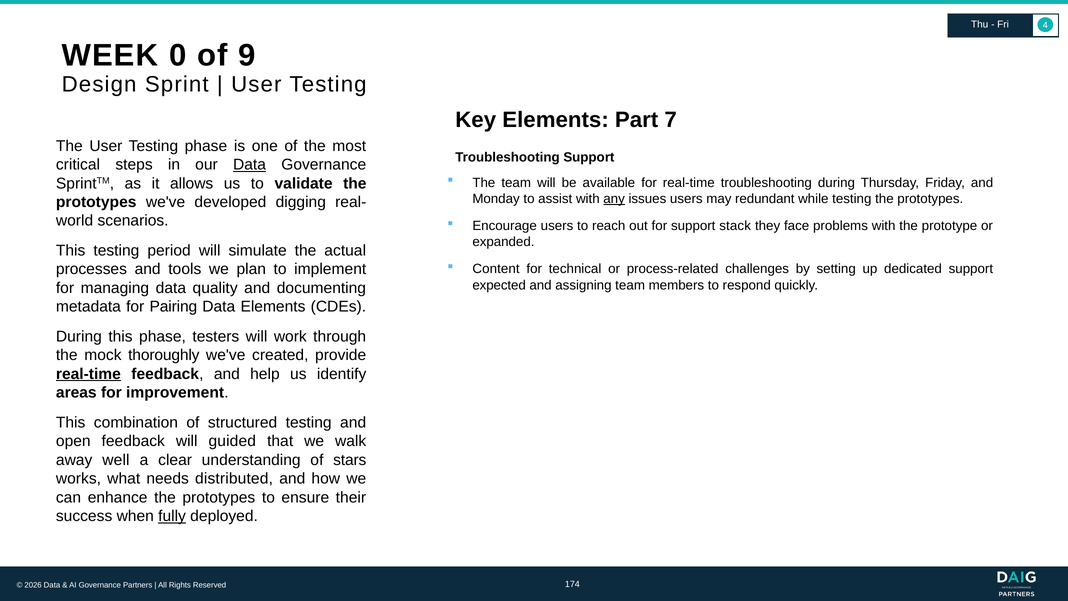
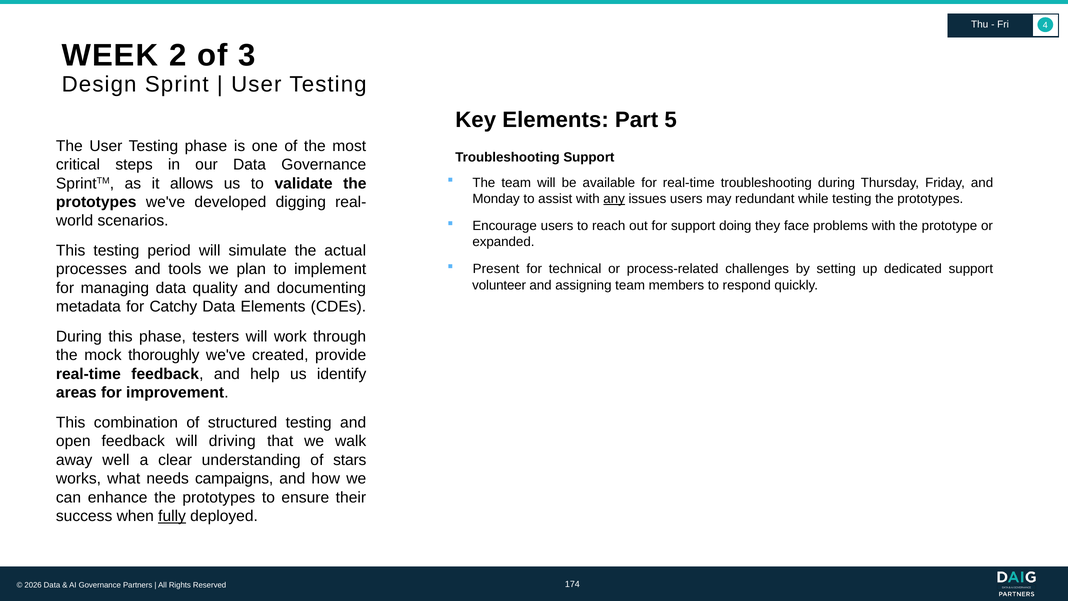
0: 0 -> 2
9: 9 -> 3
7: 7 -> 5
Data at (250, 165) underline: present -> none
stack: stack -> doing
Content: Content -> Present
expected: expected -> volunteer
Pairing: Pairing -> Catchy
real-time at (88, 374) underline: present -> none
guided: guided -> driving
distributed: distributed -> campaigns
